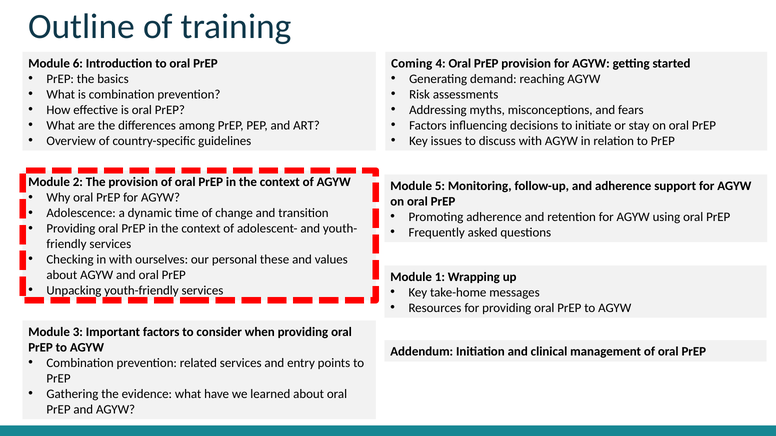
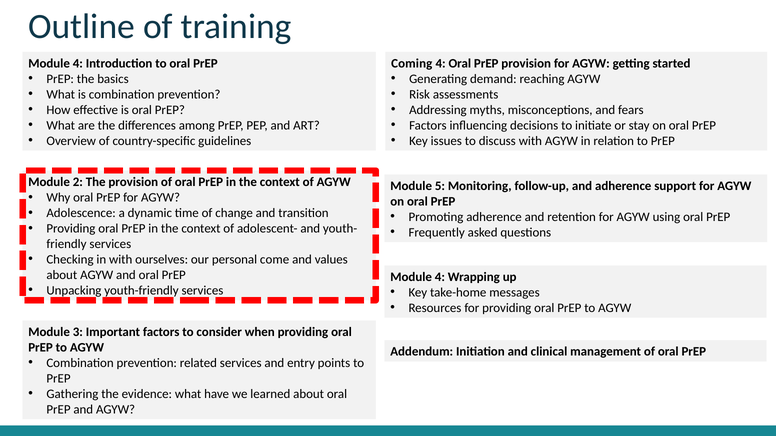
6 at (78, 63): 6 -> 4
these: these -> come
1 at (440, 277): 1 -> 4
